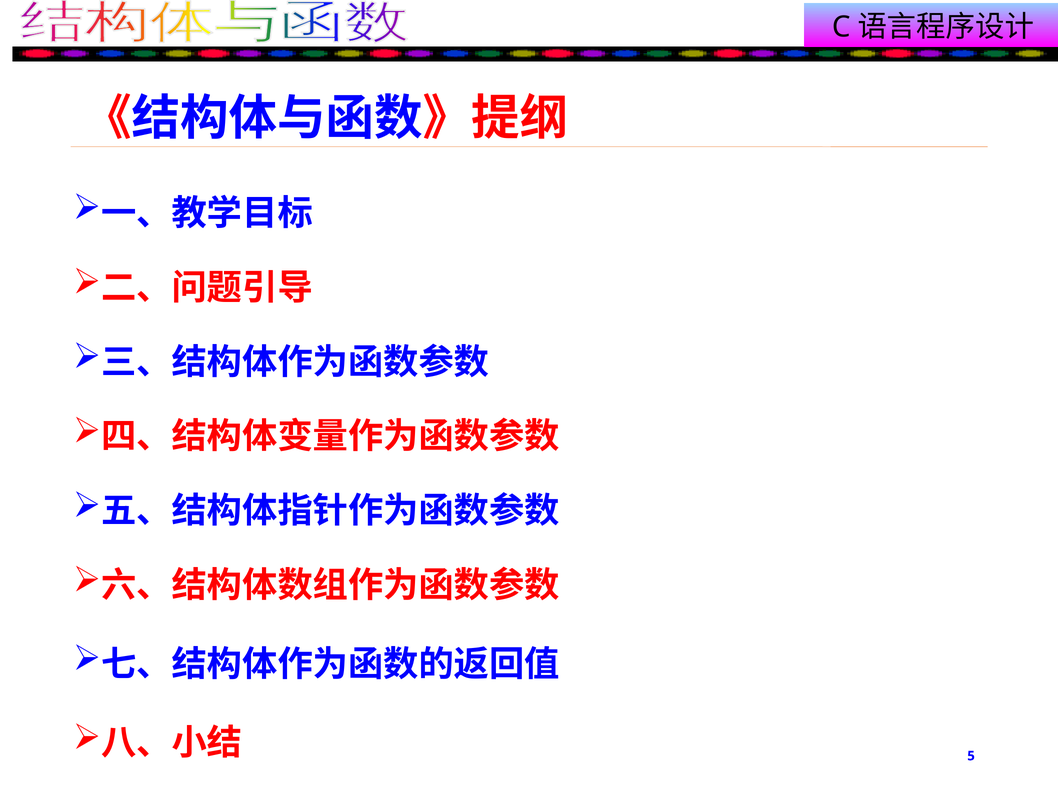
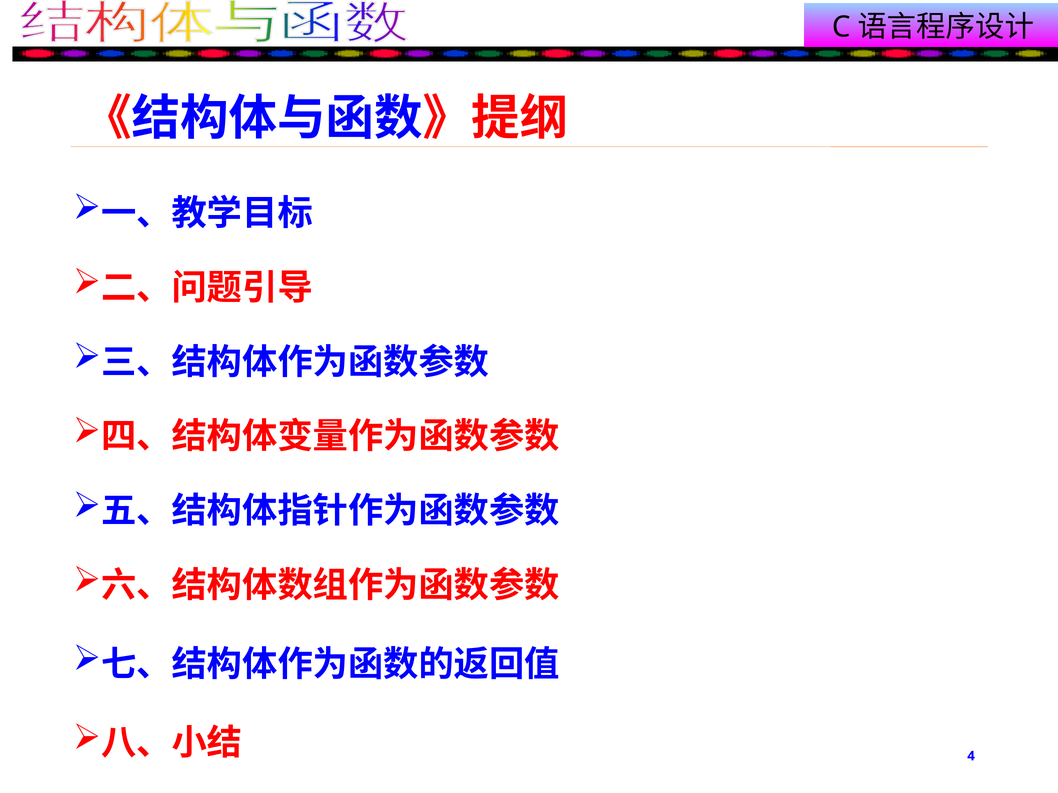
5: 5 -> 4
